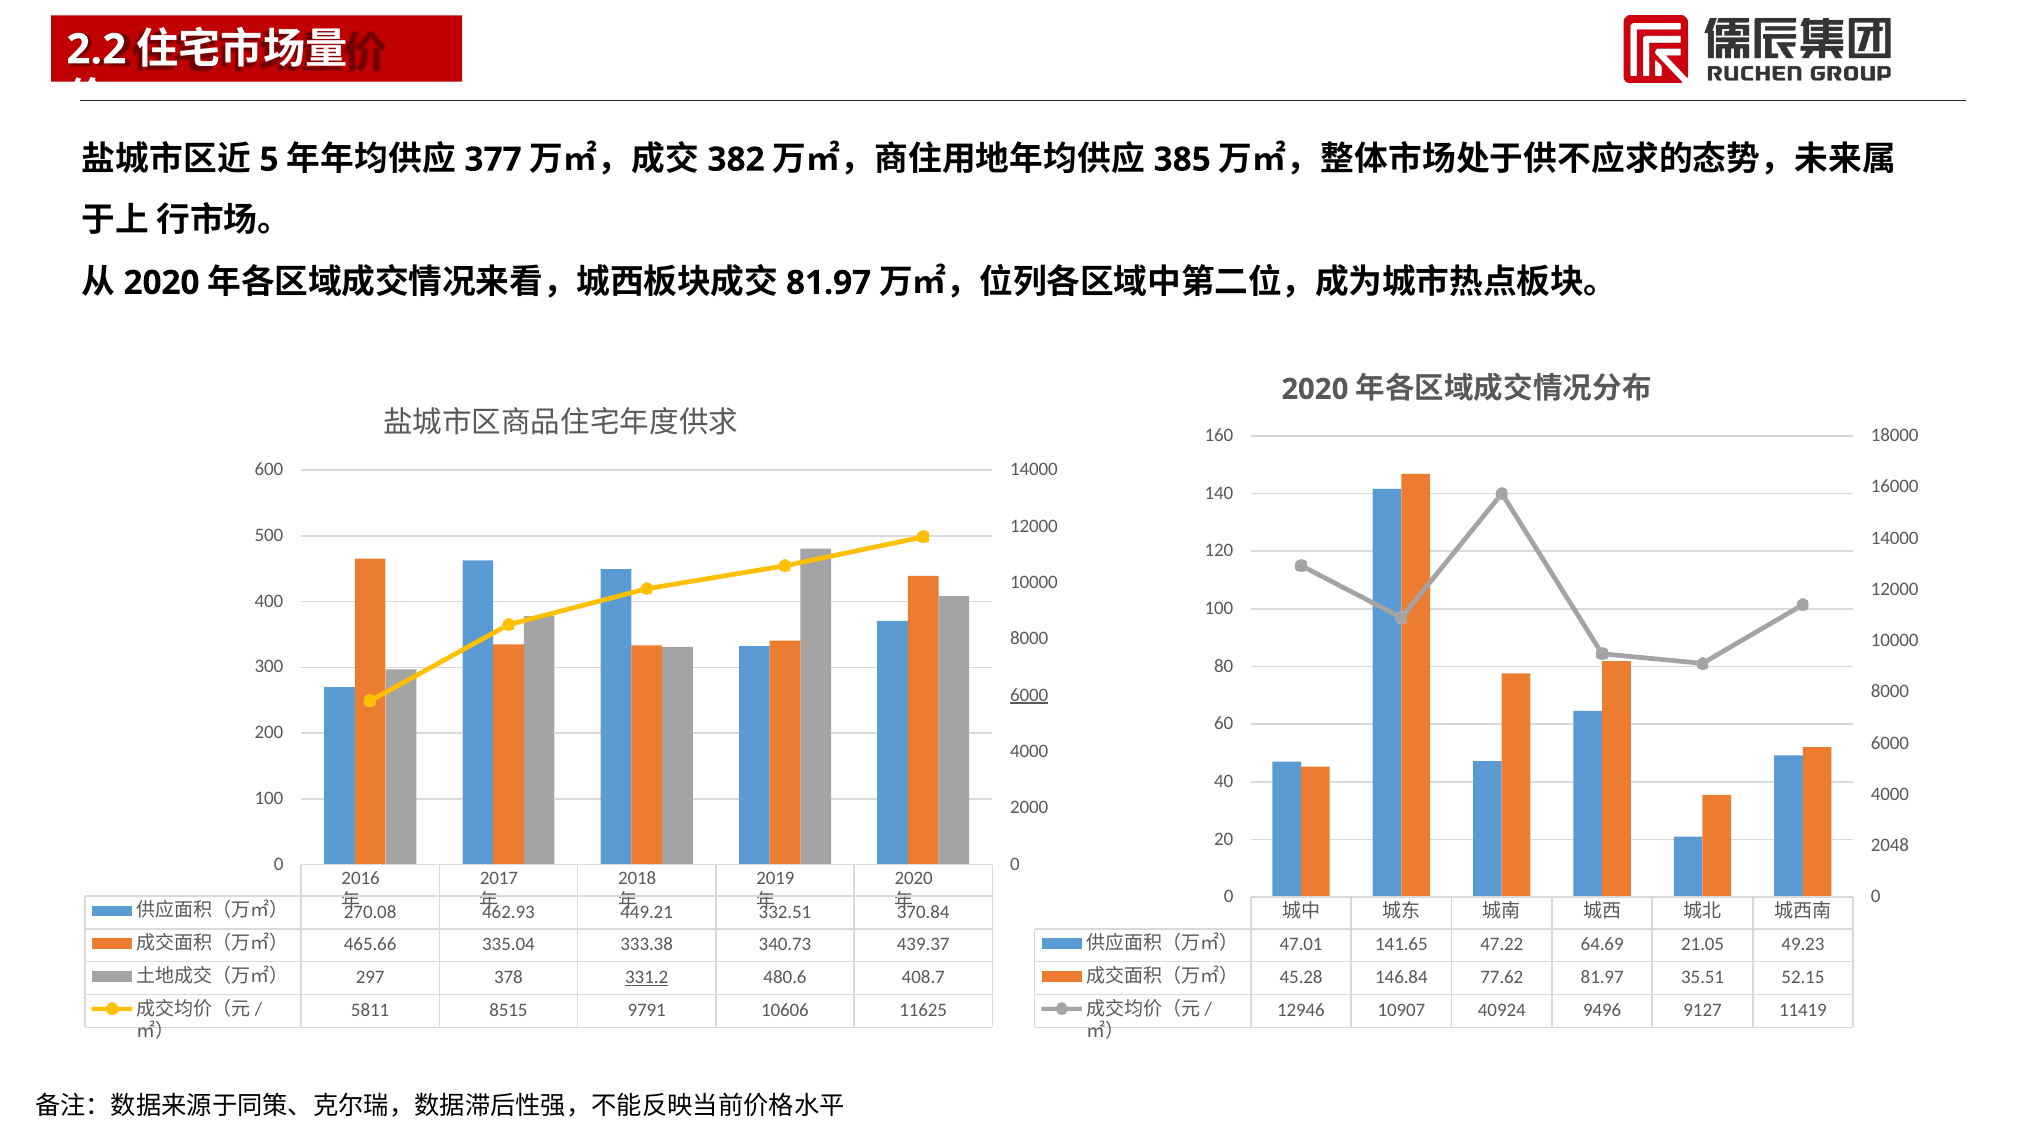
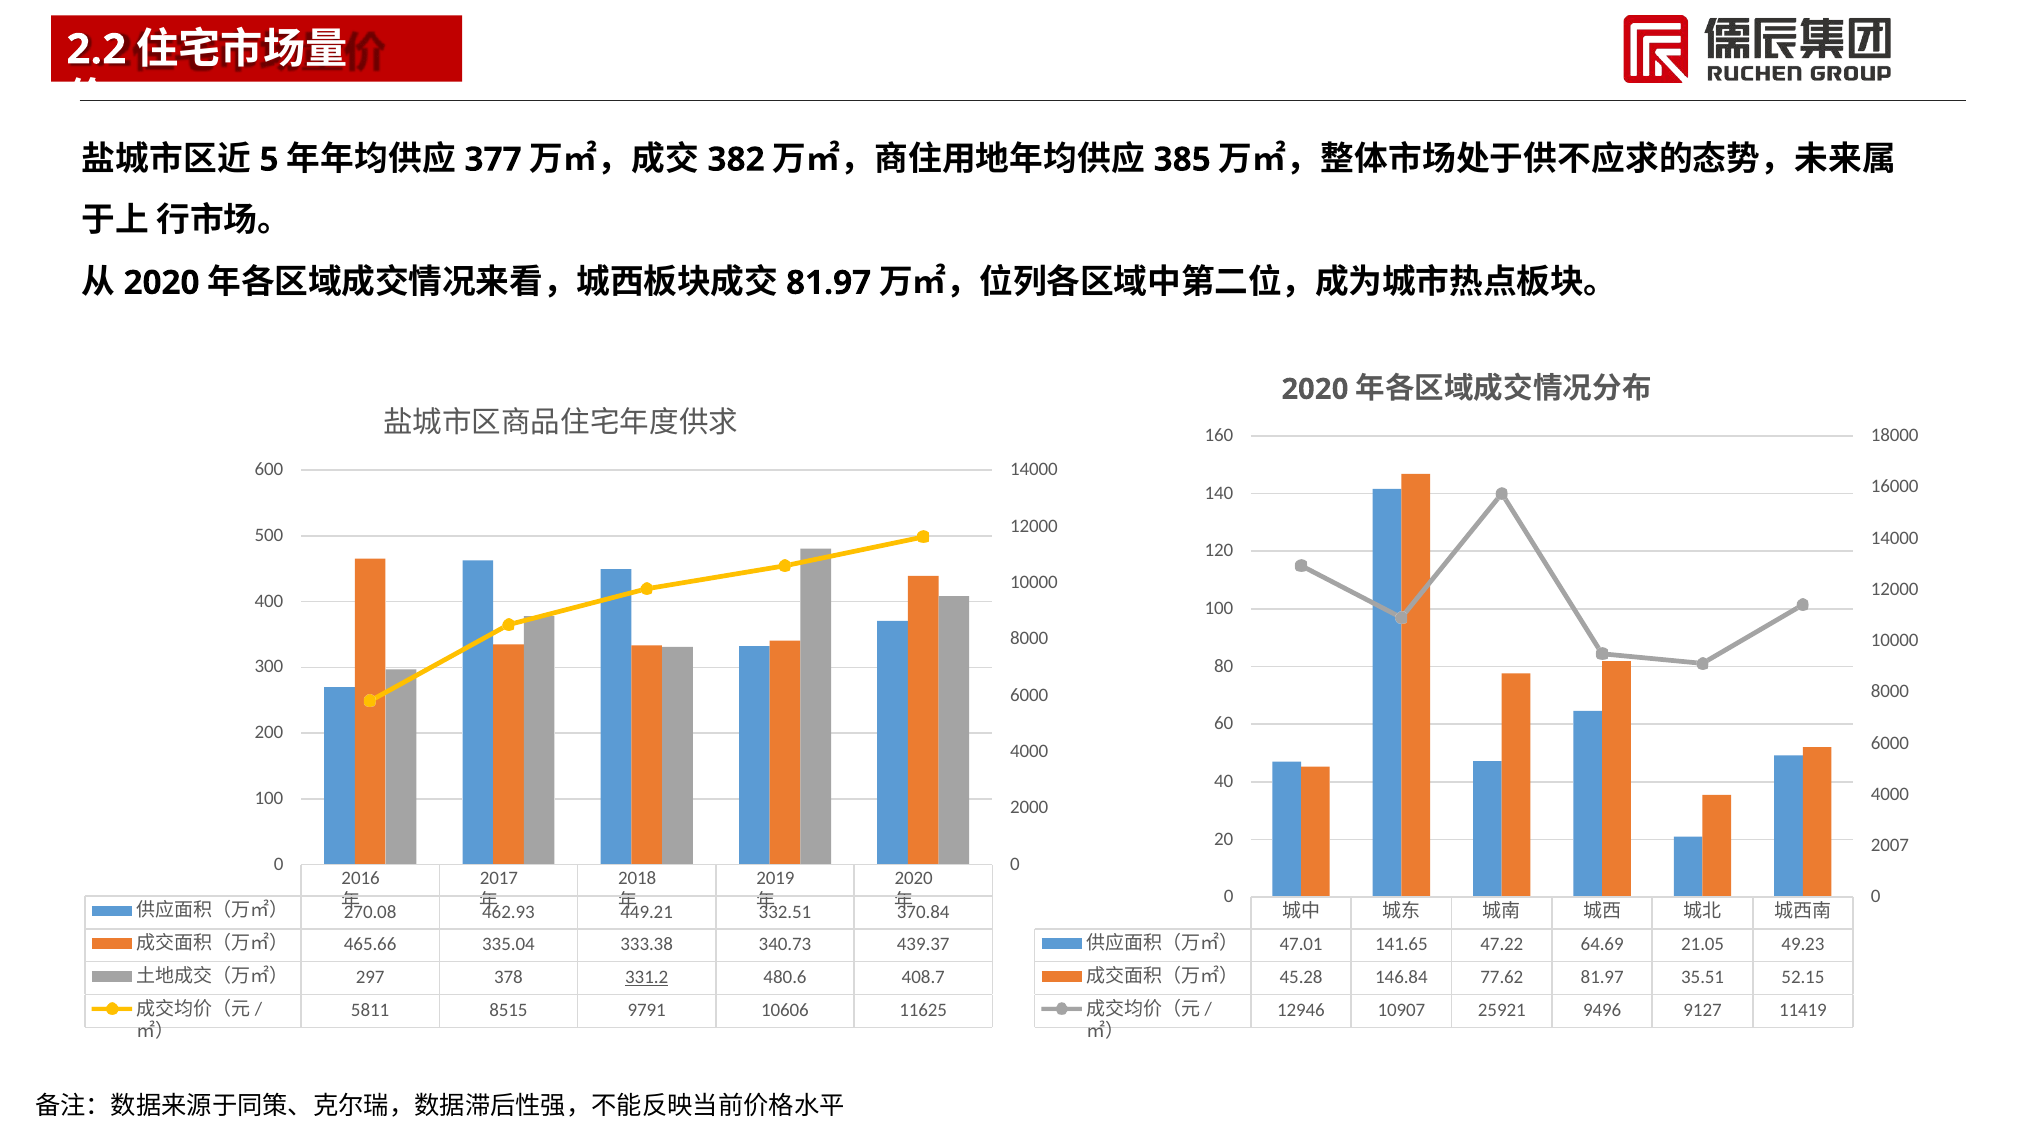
6000 at (1029, 695) underline: present -> none
2048: 2048 -> 2007
40924: 40924 -> 25921
